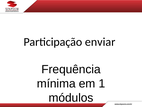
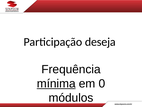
enviar: enviar -> deseja
mínima underline: none -> present
1: 1 -> 0
